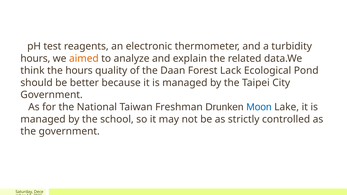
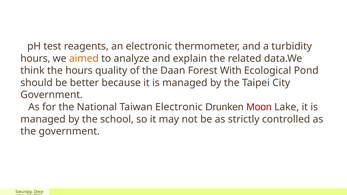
Lack: Lack -> With
Taiwan Freshman: Freshman -> Electronic
Moon colour: blue -> red
